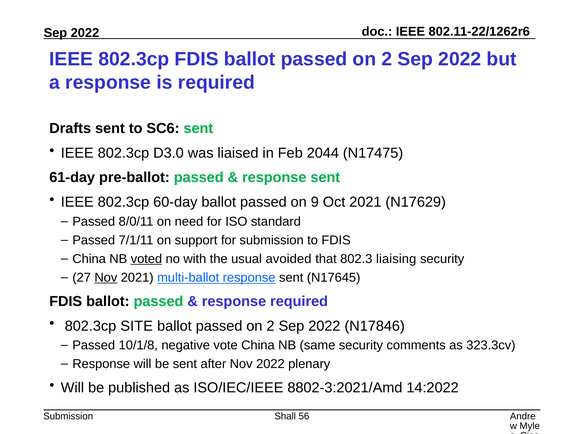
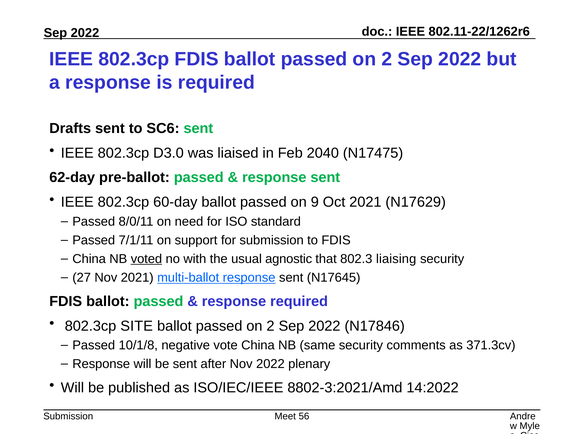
2044: 2044 -> 2040
61-day: 61-day -> 62-day
avoided: avoided -> agnostic
Nov at (106, 278) underline: present -> none
323.3cv: 323.3cv -> 371.3cv
Shall: Shall -> Meet
